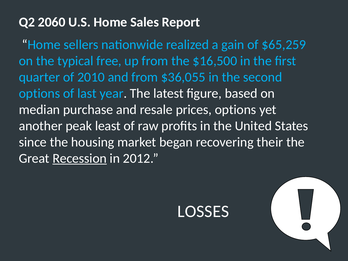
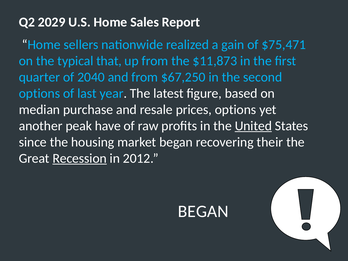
2060: 2060 -> 2029
$65,259: $65,259 -> $75,471
free: free -> that
$16,500: $16,500 -> $11,873
2010: 2010 -> 2040
$36,055: $36,055 -> $67,250
least: least -> have
United underline: none -> present
LOSSES at (203, 211): LOSSES -> BEGAN
